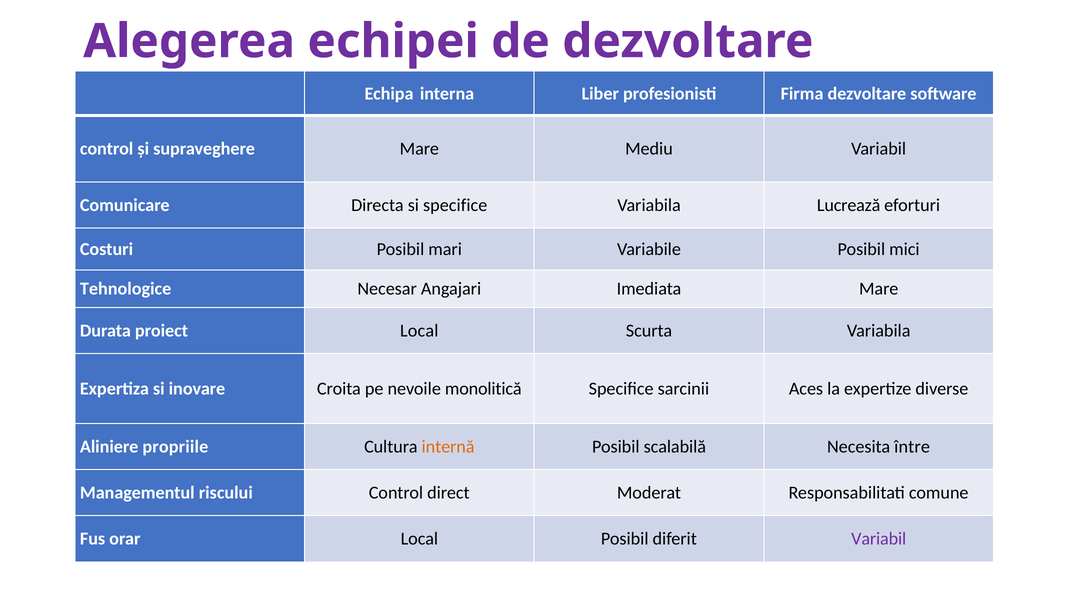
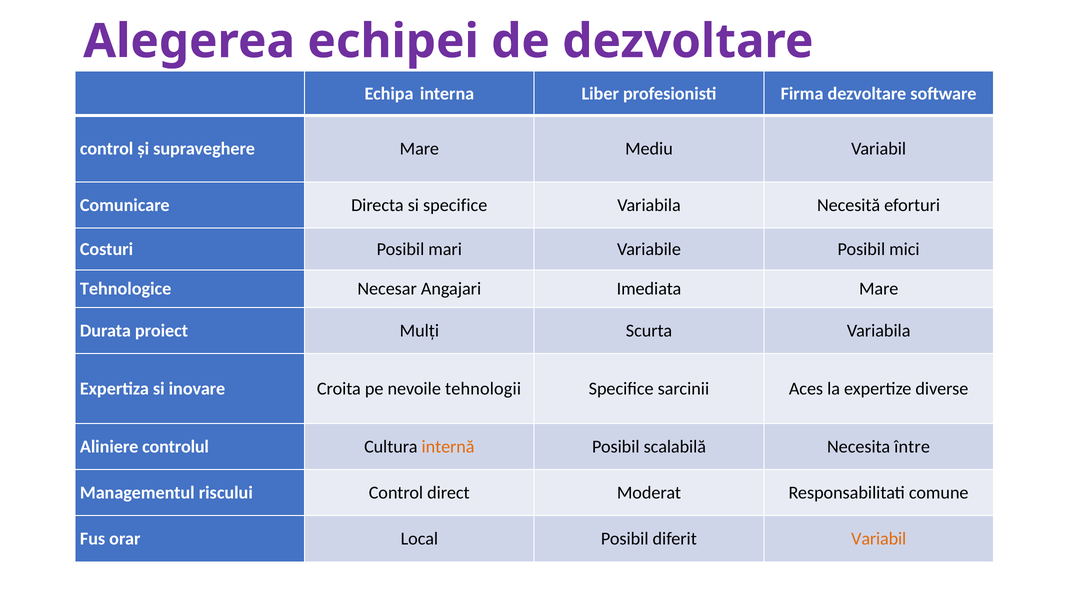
Lucrează: Lucrează -> Necesită
proiect Local: Local -> Mulți
monolitică: monolitică -> tehnologii
propriile: propriile -> controlul
Variabil at (879, 539) colour: purple -> orange
